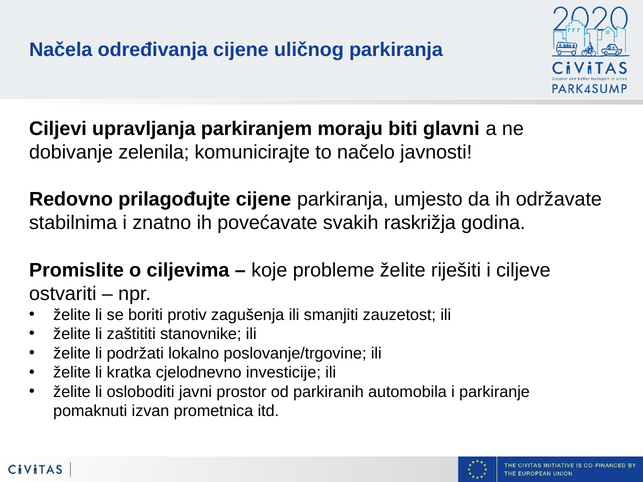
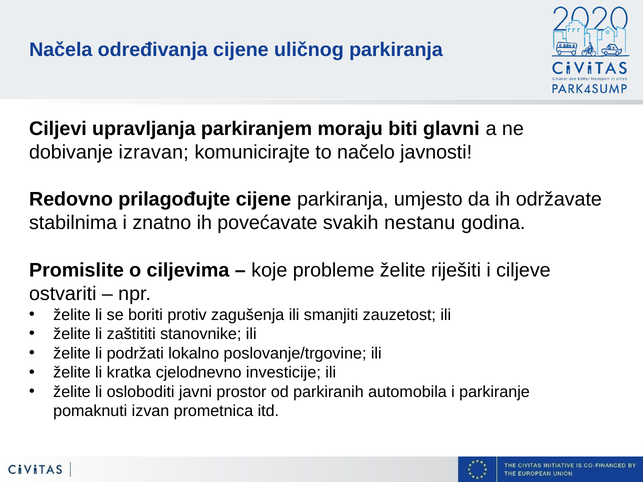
zelenila: zelenila -> izravan
raskrižja: raskrižja -> nestanu
